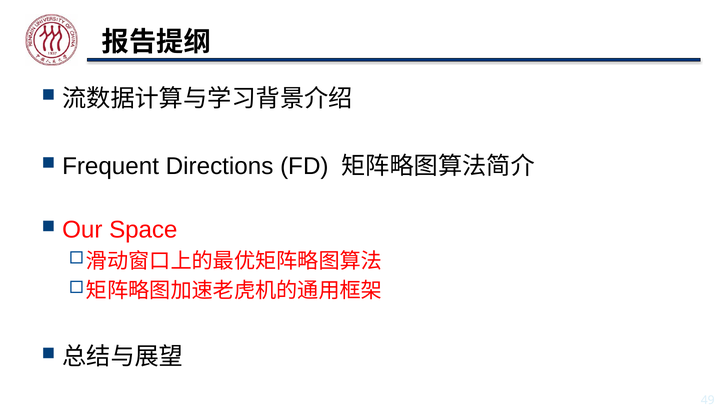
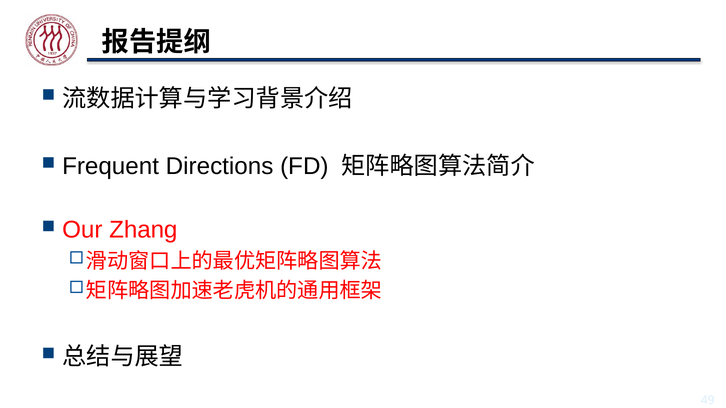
Space: Space -> Zhang
